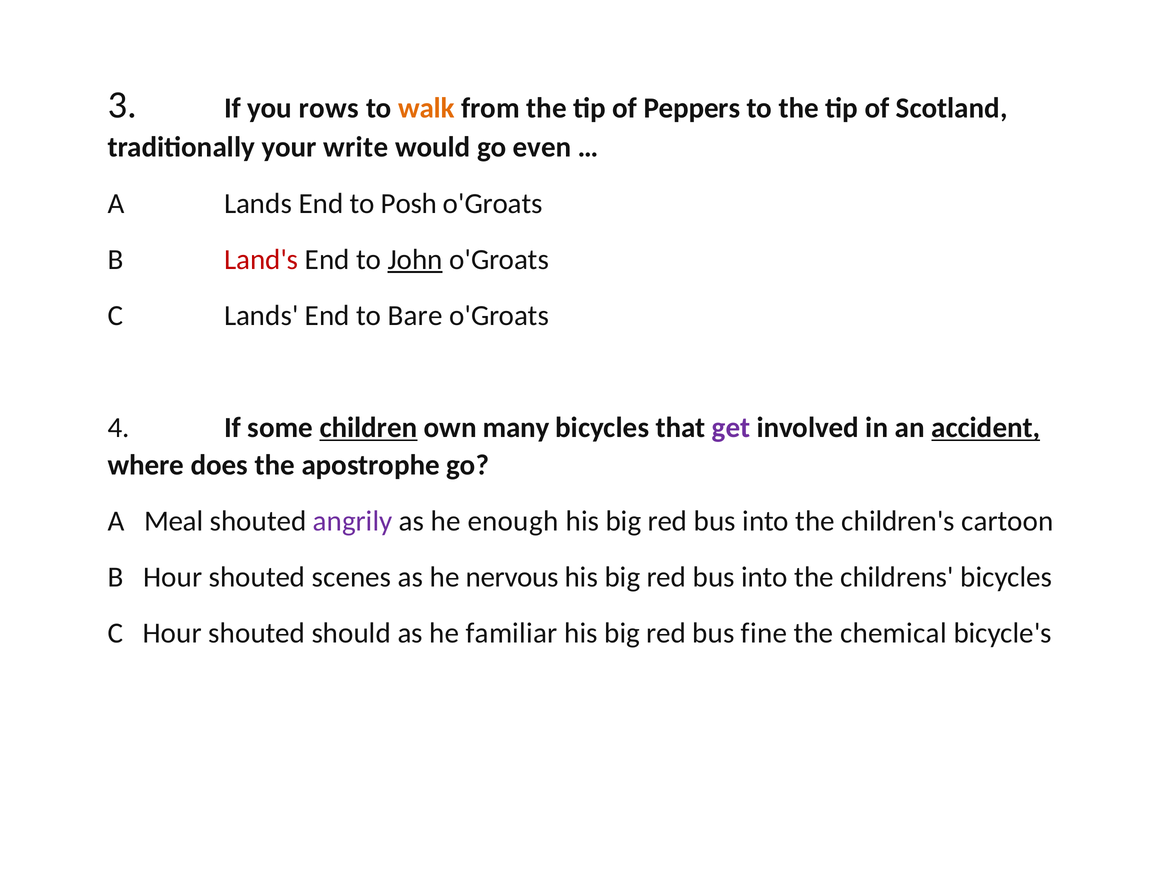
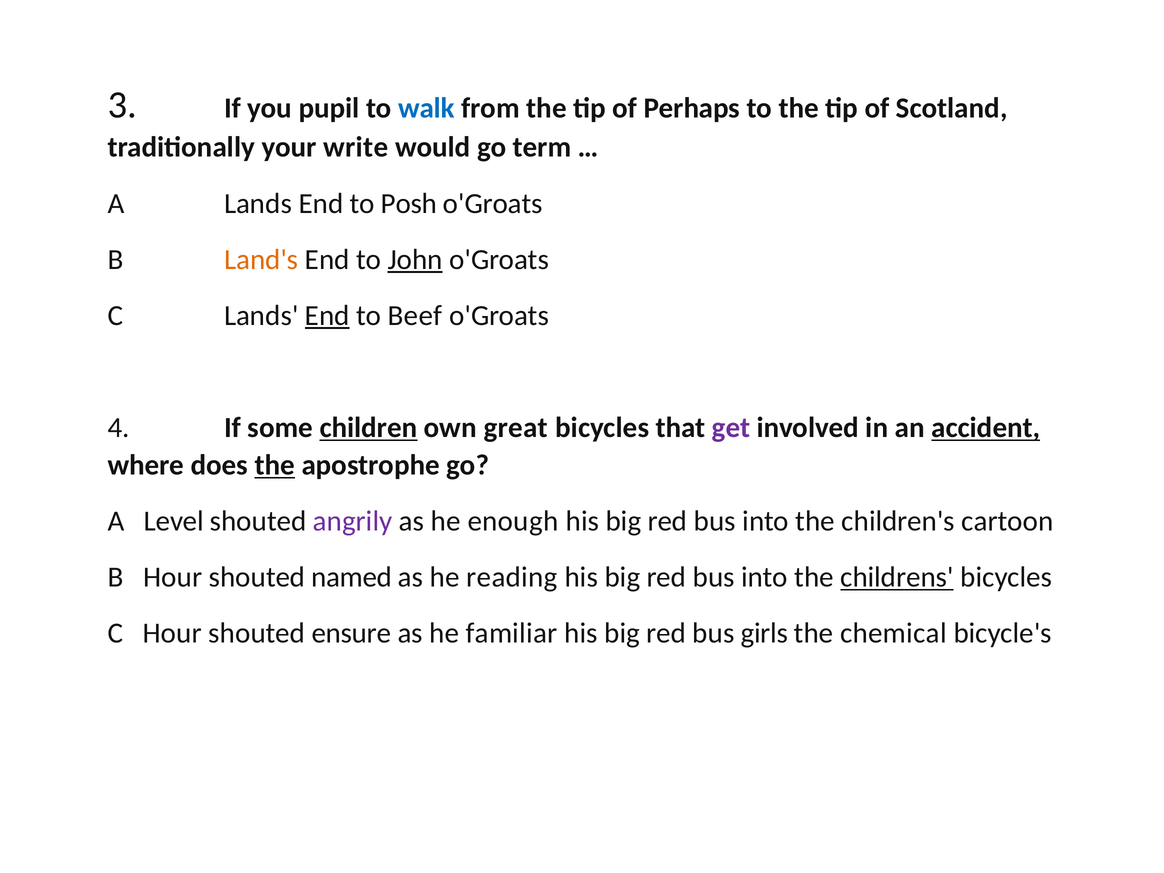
rows: rows -> pupil
walk colour: orange -> blue
Peppers: Peppers -> Perhaps
even: even -> term
Land's colour: red -> orange
End at (327, 316) underline: none -> present
Bare: Bare -> Beef
many: many -> great
the at (275, 465) underline: none -> present
Meal: Meal -> Level
scenes: scenes -> named
nervous: nervous -> reading
childrens underline: none -> present
should: should -> ensure
fine: fine -> girls
